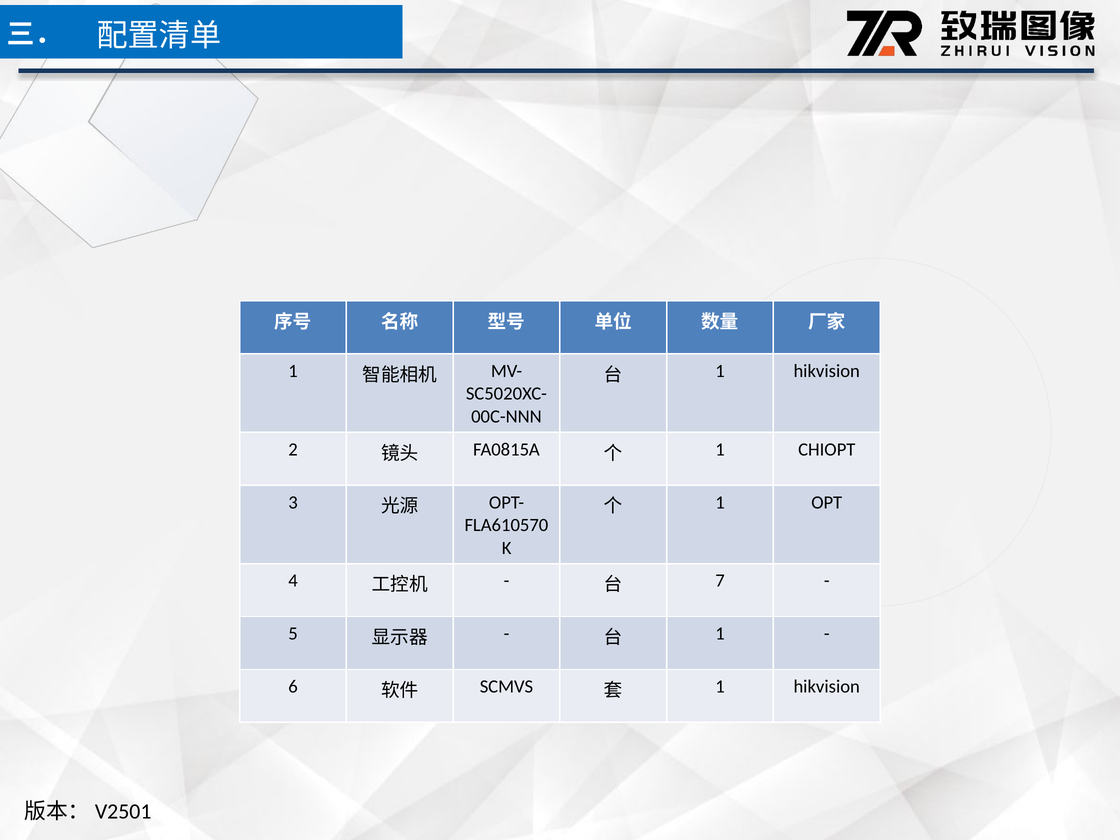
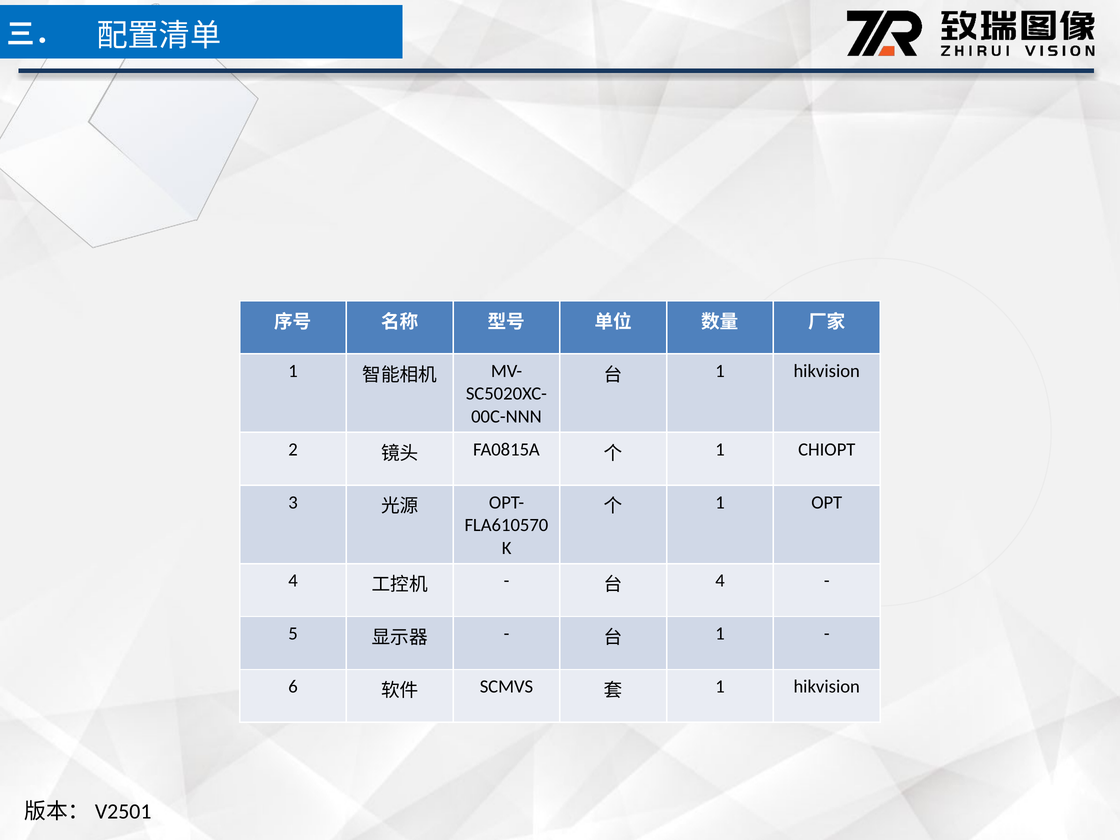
7 at (720, 581): 7 -> 4
